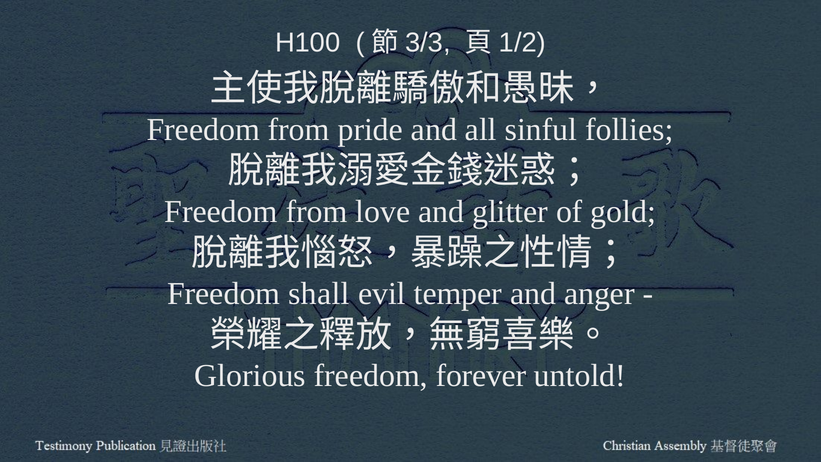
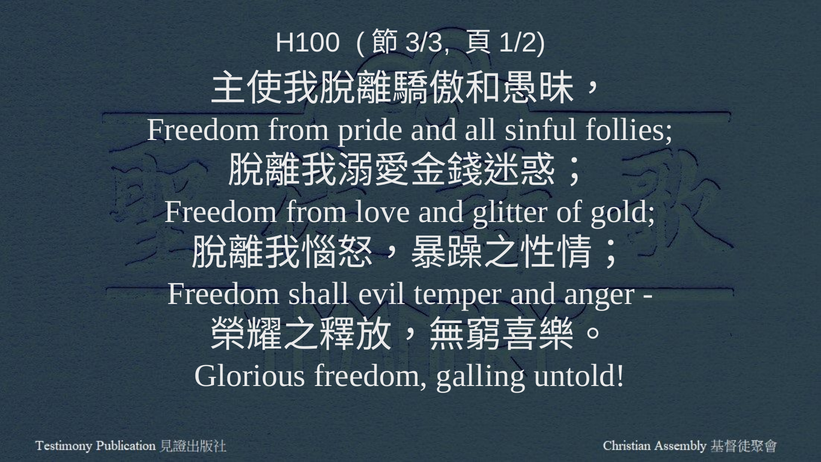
forever: forever -> galling
